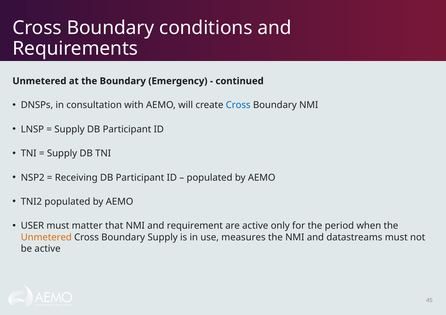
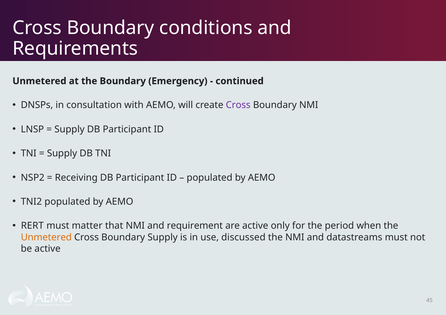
Cross at (238, 105) colour: blue -> purple
USER: USER -> RERT
measures: measures -> discussed
